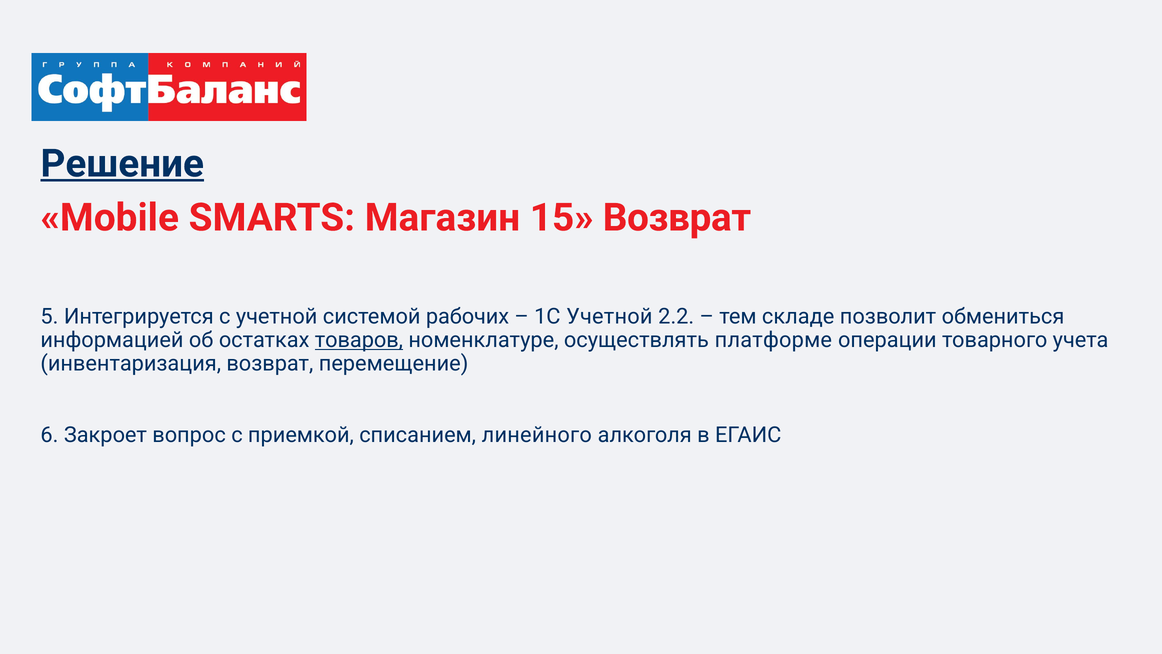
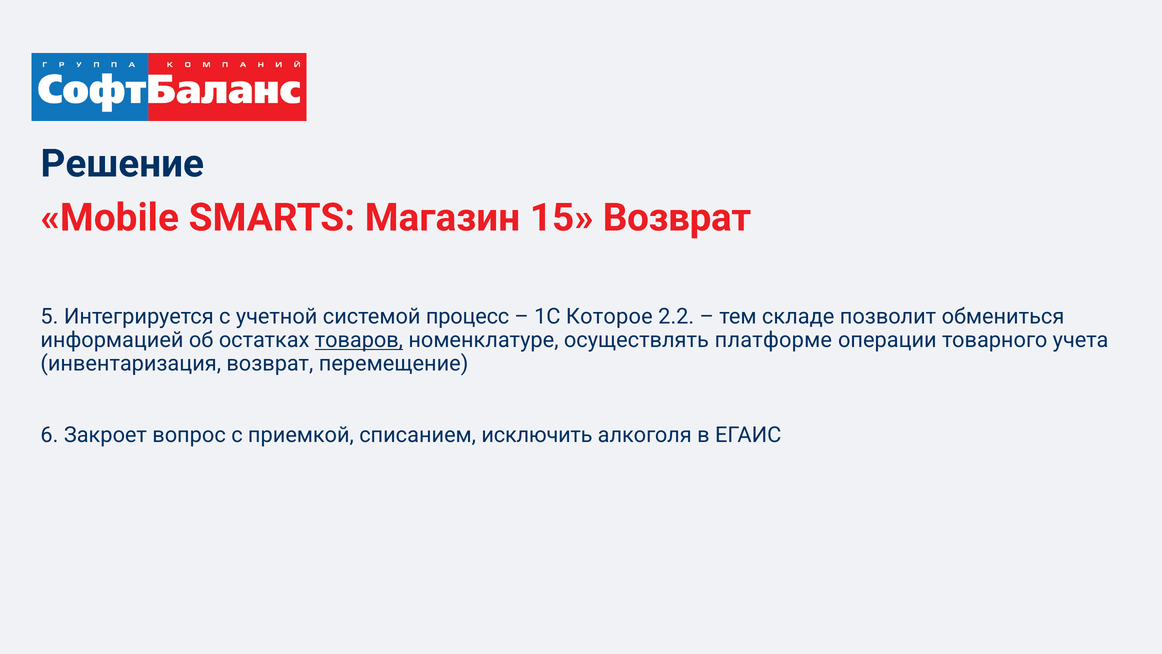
Решение underline: present -> none
рабочих: рабочих -> процесс
1С Учетной: Учетной -> Которое
линейного: линейного -> исключить
